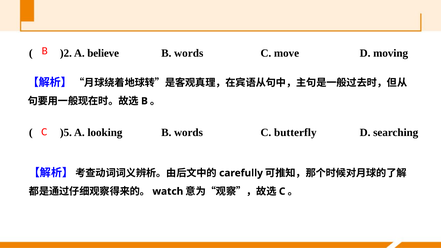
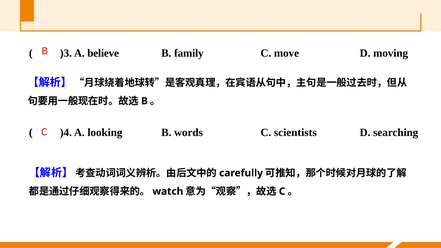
)2: )2 -> )3
words at (189, 53): words -> family
)5: )5 -> )4
butterfly: butterfly -> scientists
